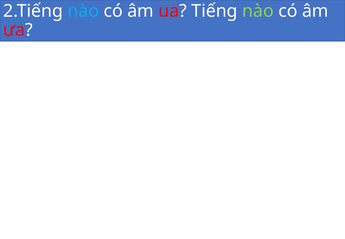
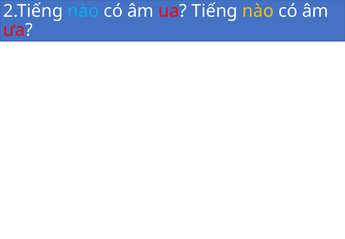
nào at (258, 11) colour: light green -> yellow
